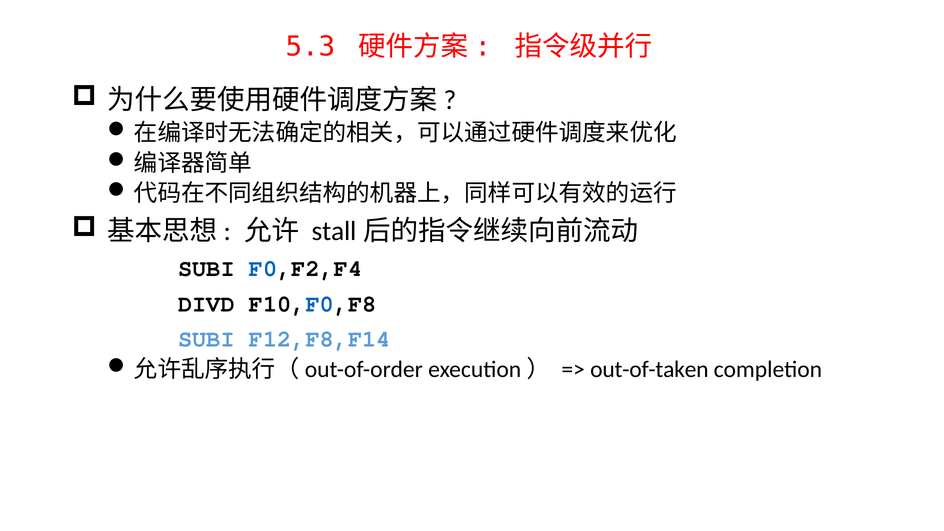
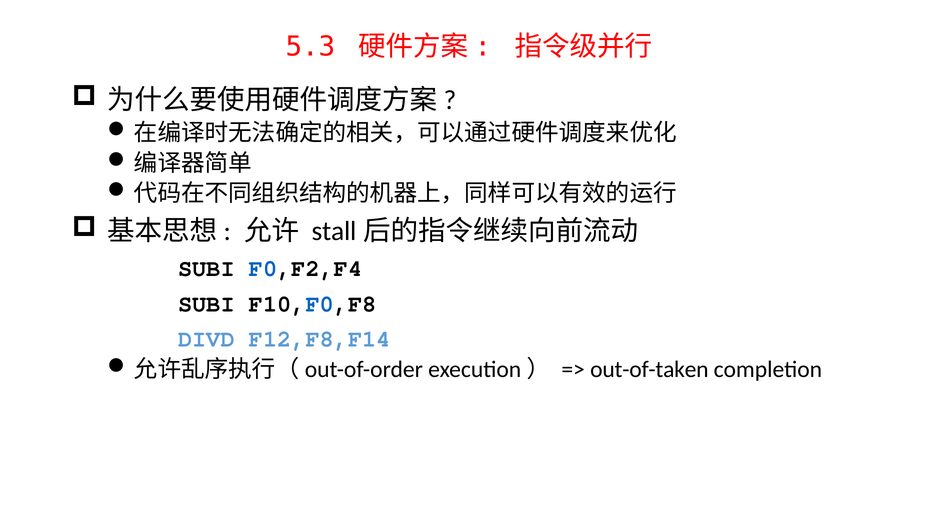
DIVD at (206, 304): DIVD -> SUBI
SUBI at (206, 339): SUBI -> DIVD
